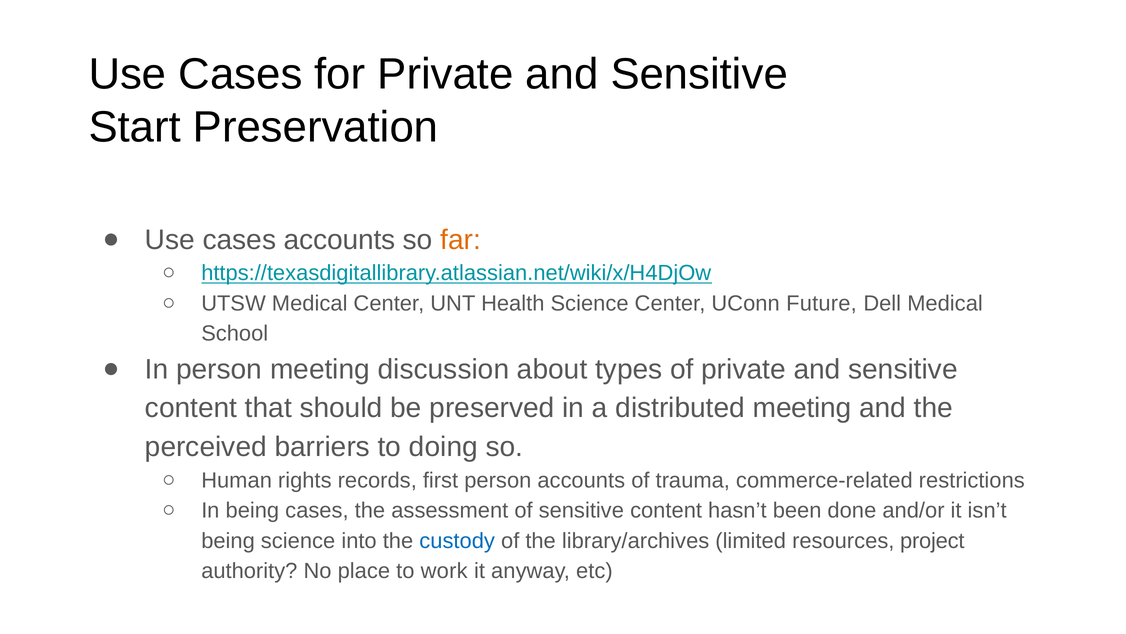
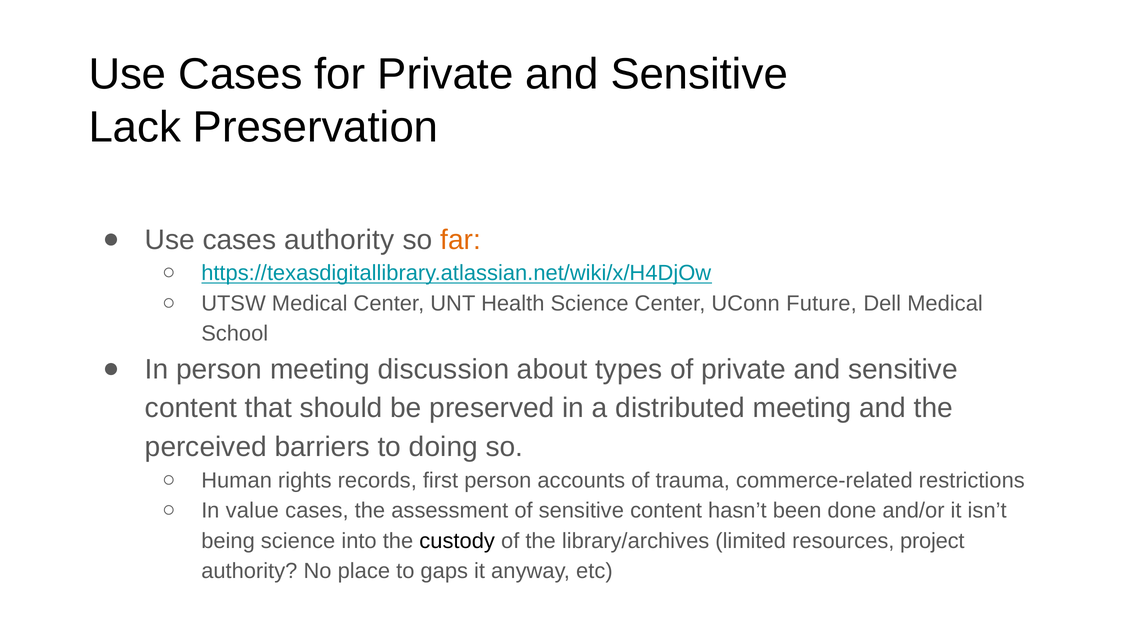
Start: Start -> Lack
cases accounts: accounts -> authority
In being: being -> value
custody colour: blue -> black
work: work -> gaps
